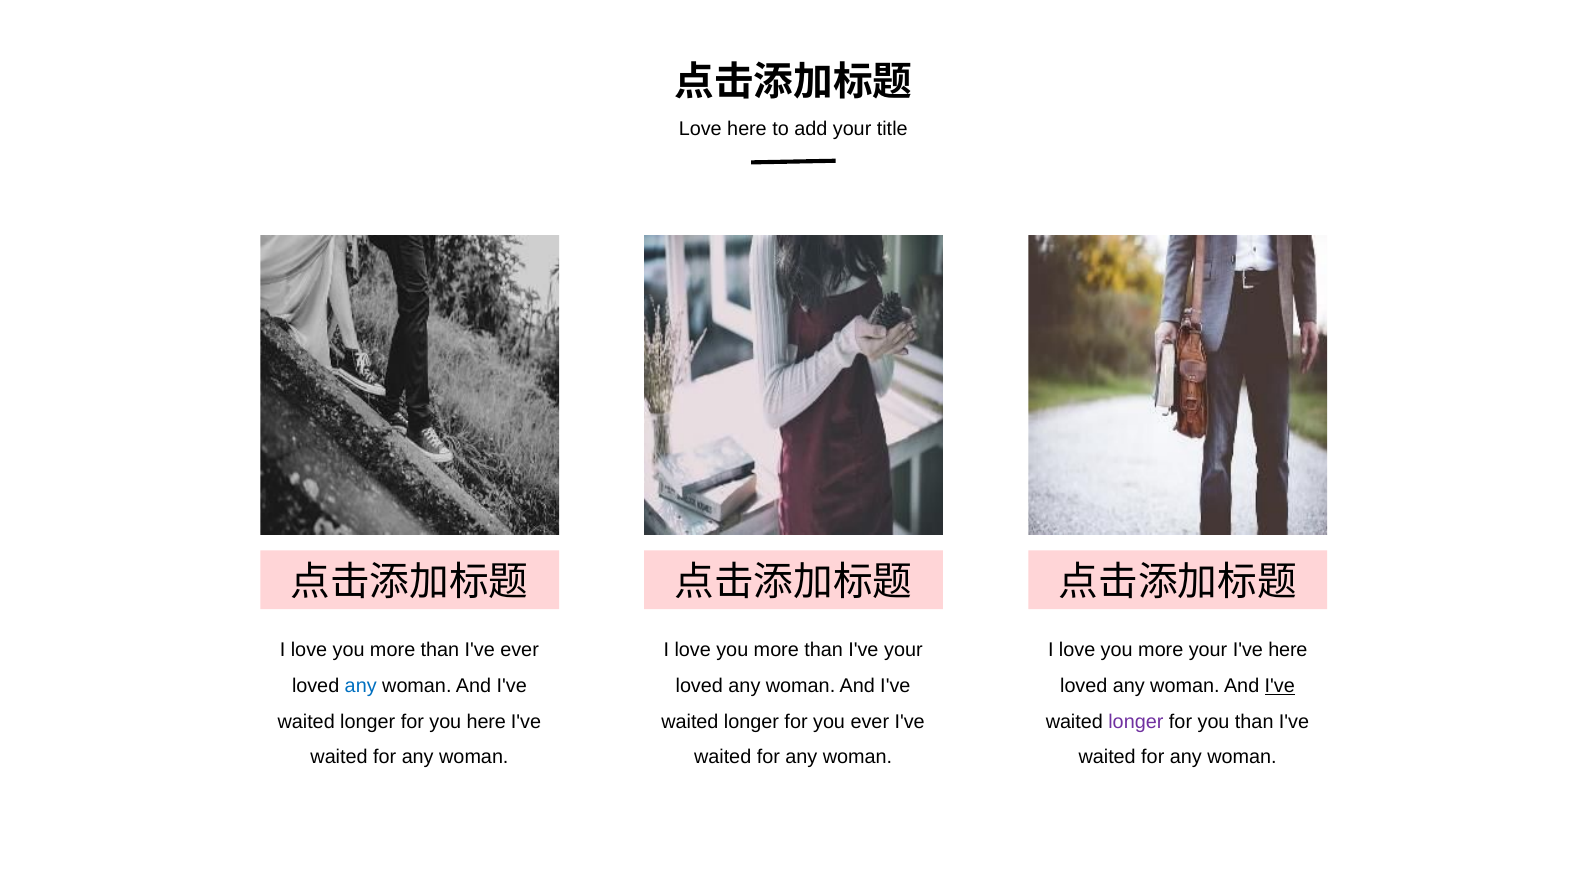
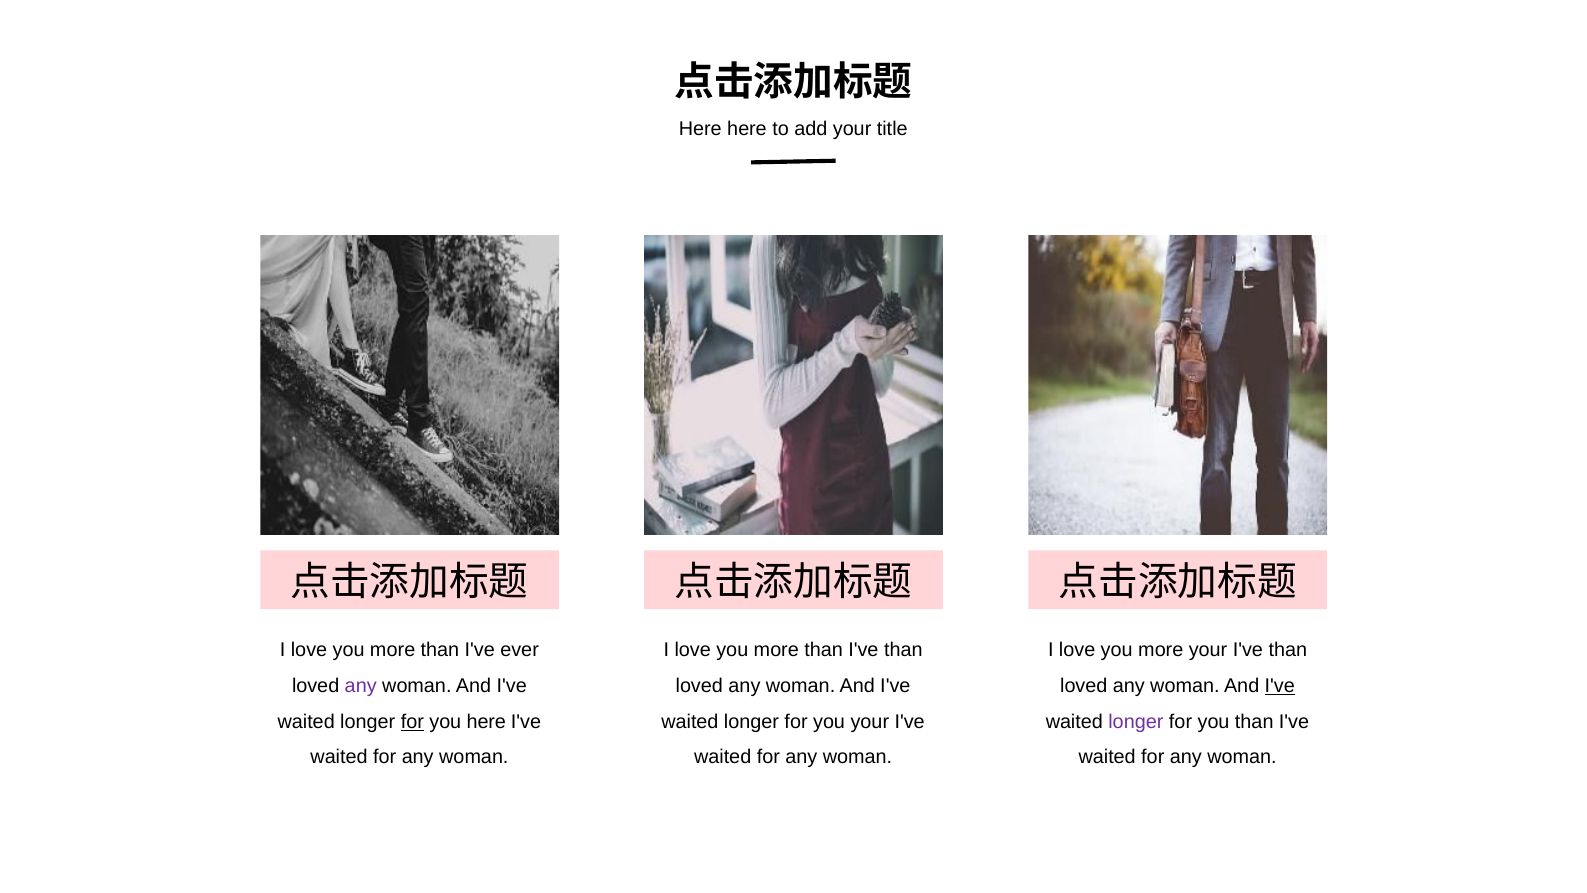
Love at (700, 129): Love -> Here
than I've your: your -> than
here at (1288, 650): here -> than
any at (361, 686) colour: blue -> purple
for at (412, 721) underline: none -> present
you ever: ever -> your
